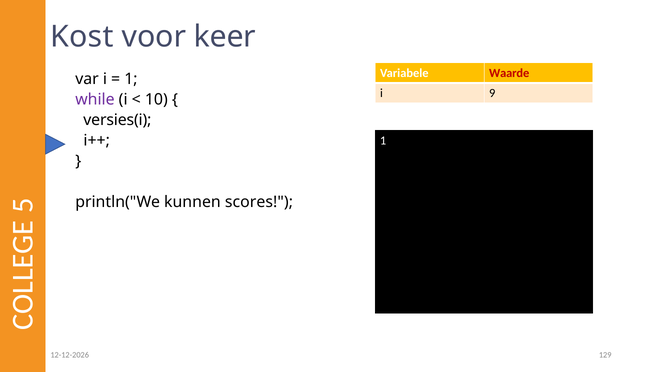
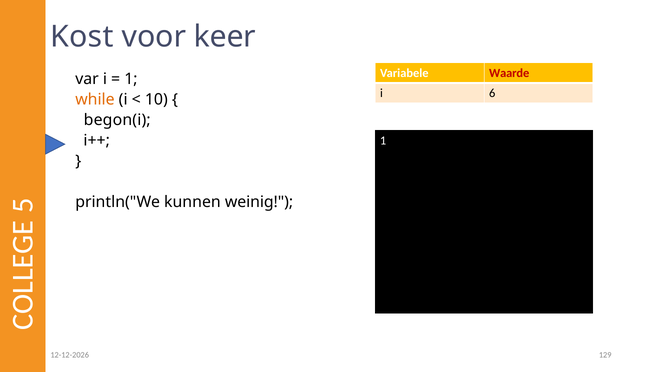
9: 9 -> 6
while colour: purple -> orange
versies(i: versies(i -> begon(i
scores: scores -> weinig
